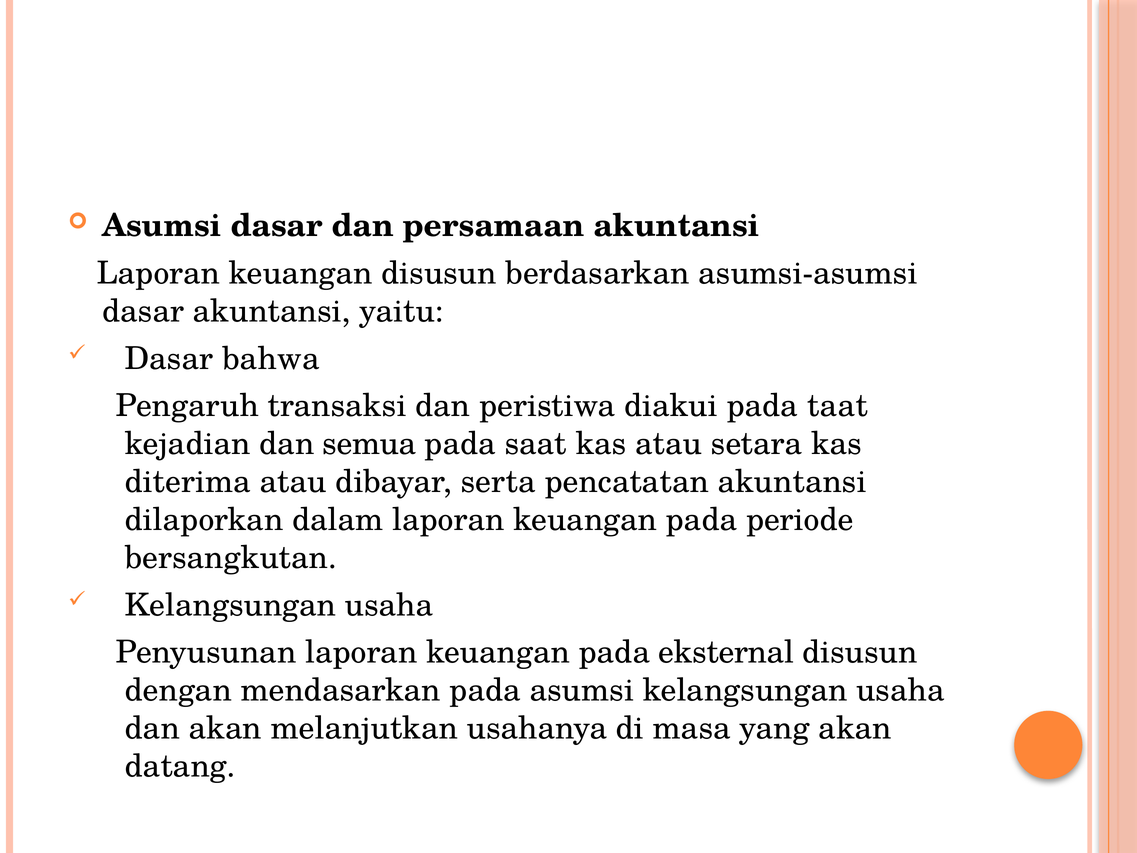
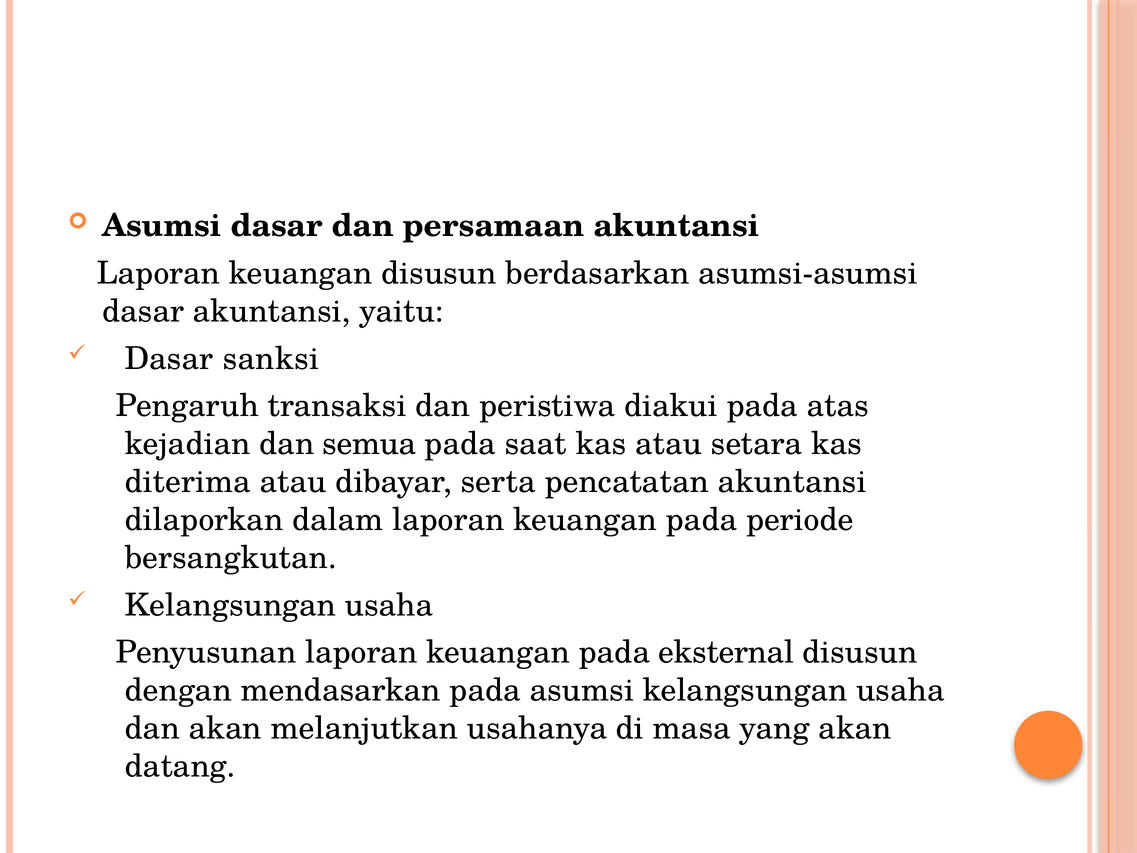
bahwa: bahwa -> sanksi
taat: taat -> atas
